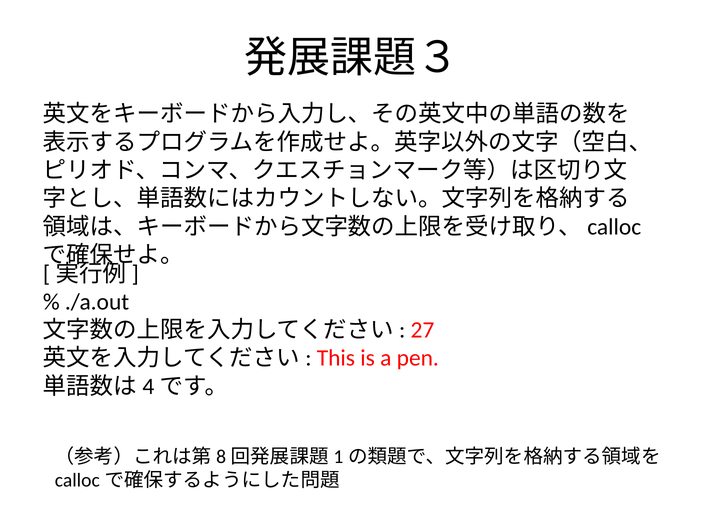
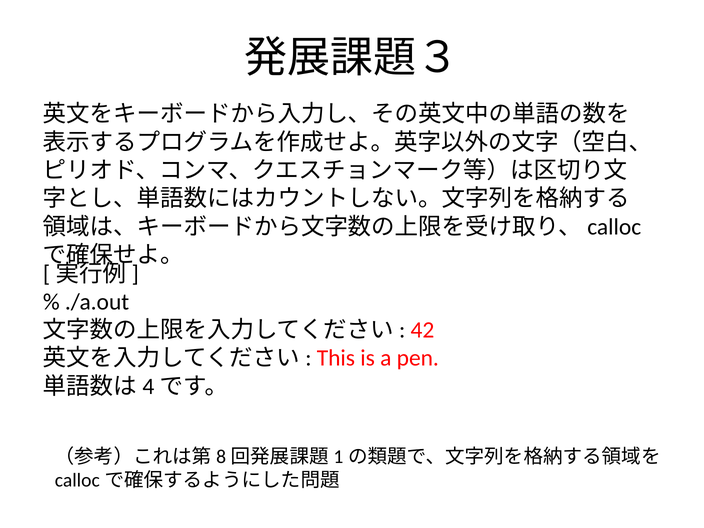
27: 27 -> 42
